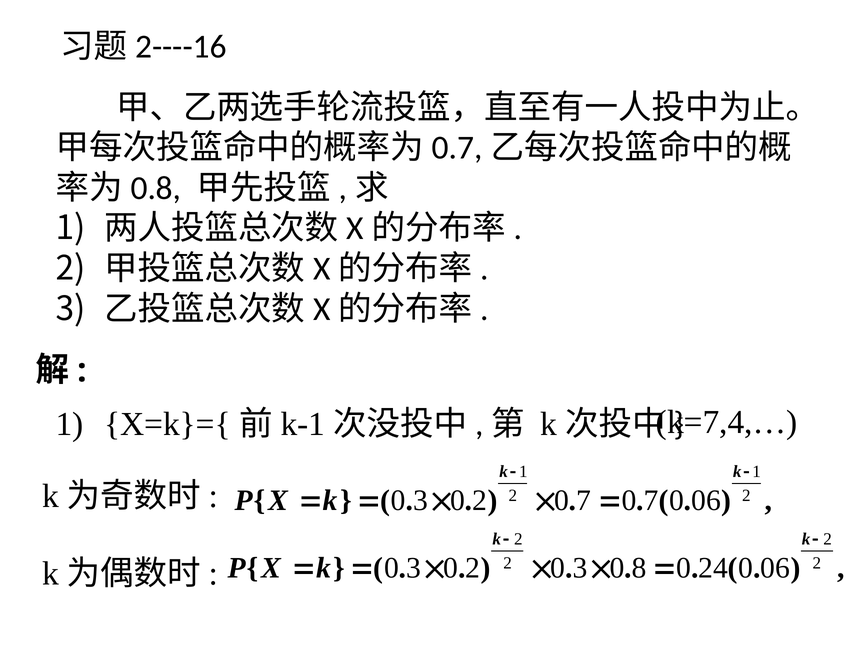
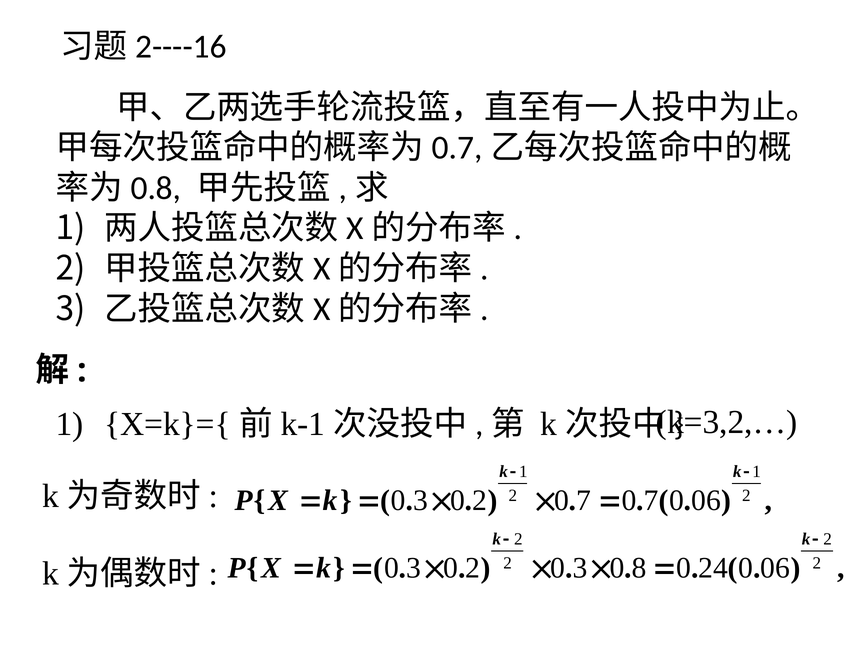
k=7,4,…: k=7,4,… -> k=3,2,…
